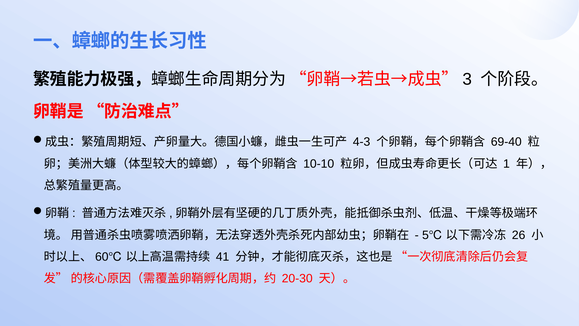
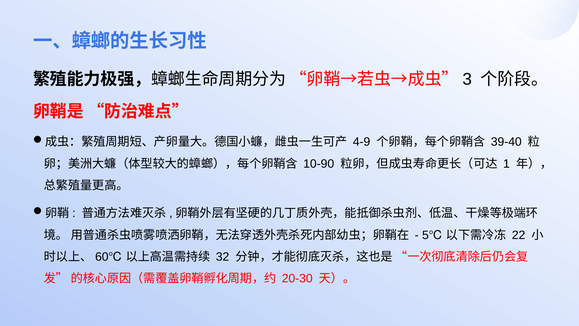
4-3: 4-3 -> 4-9
69-40: 69-40 -> 39-40
10-10: 10-10 -> 10-90
26: 26 -> 22
41: 41 -> 32
